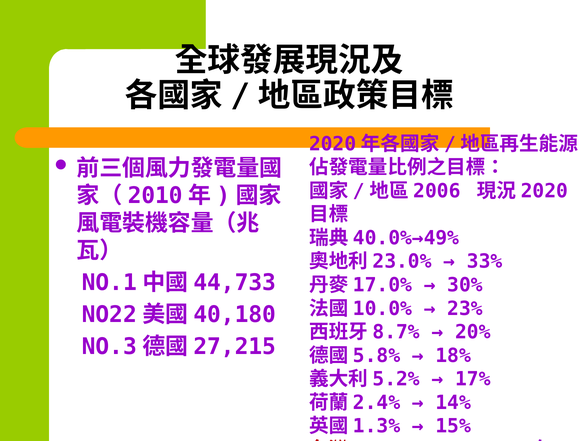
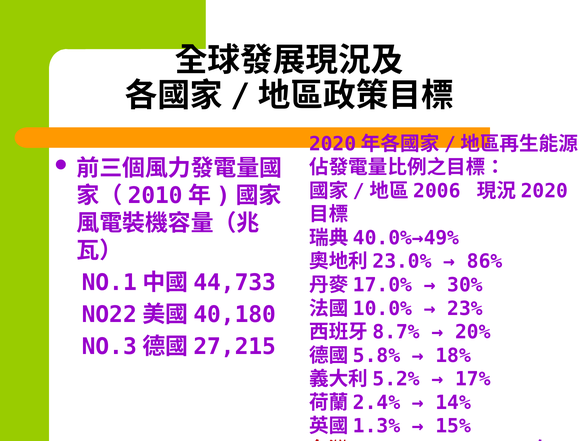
33%: 33% -> 86%
